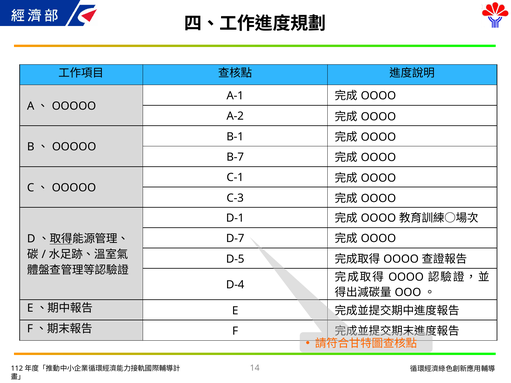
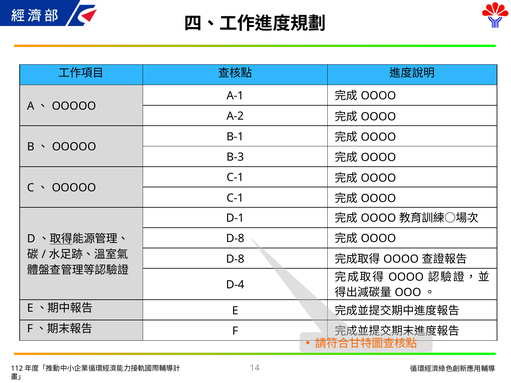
B-7: B-7 -> B-3
C-3 at (235, 198): C-3 -> C-1
D-7 at (235, 239): D-7 -> D-8
D-5 at (235, 259): D-5 -> D-8
